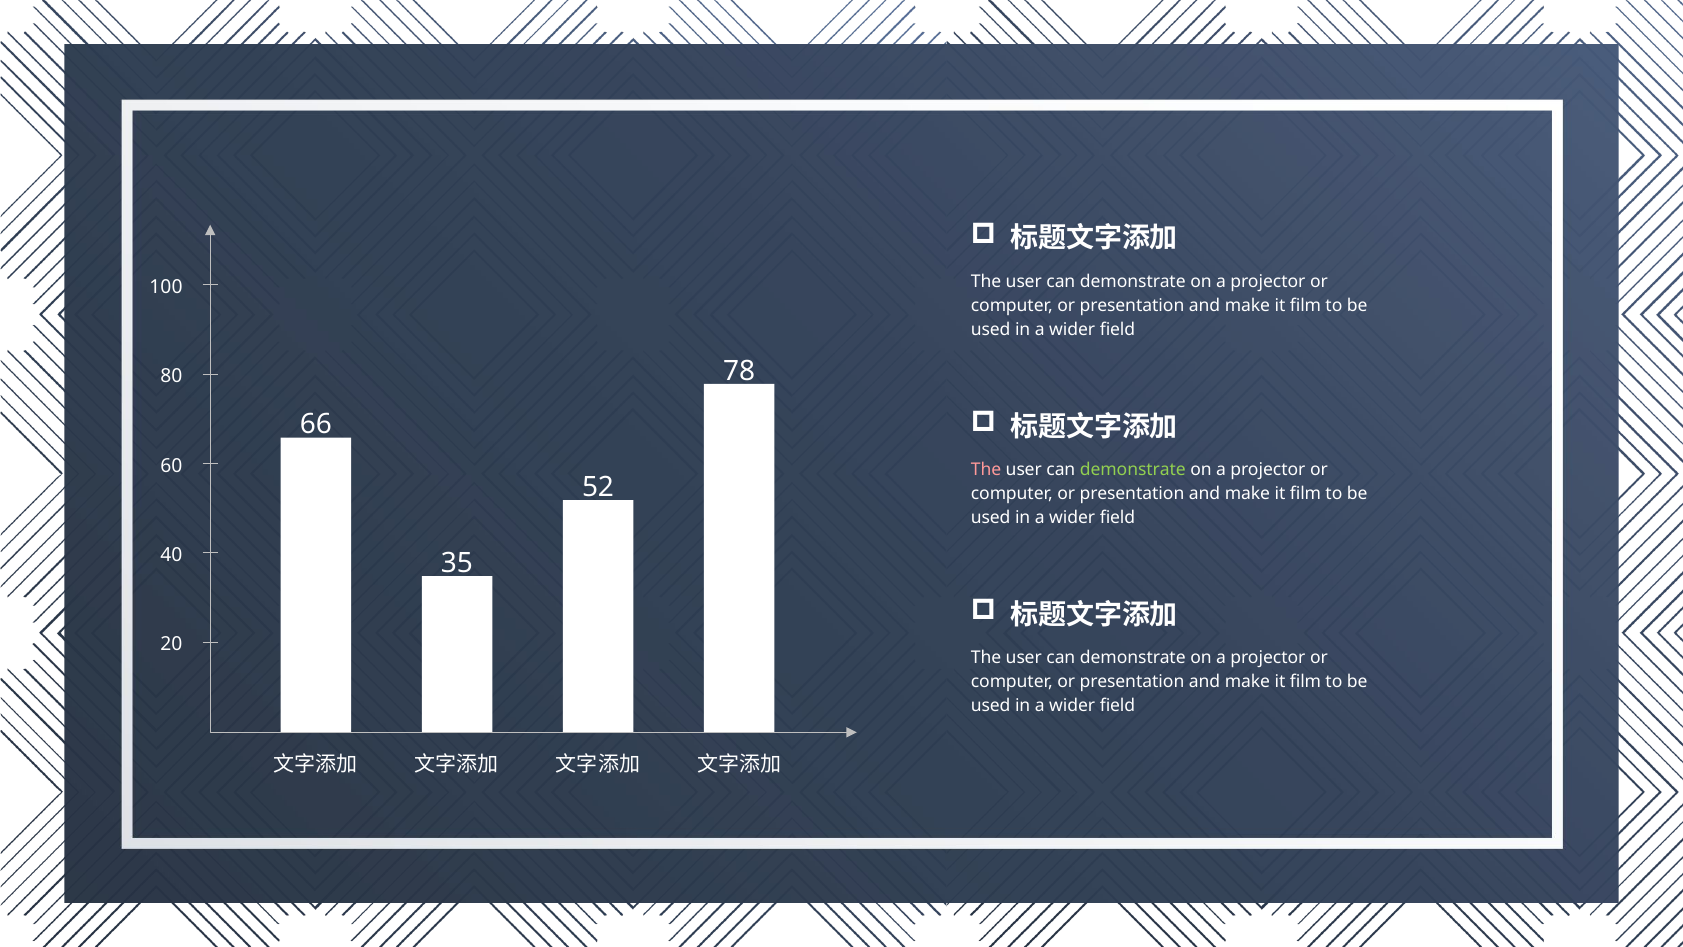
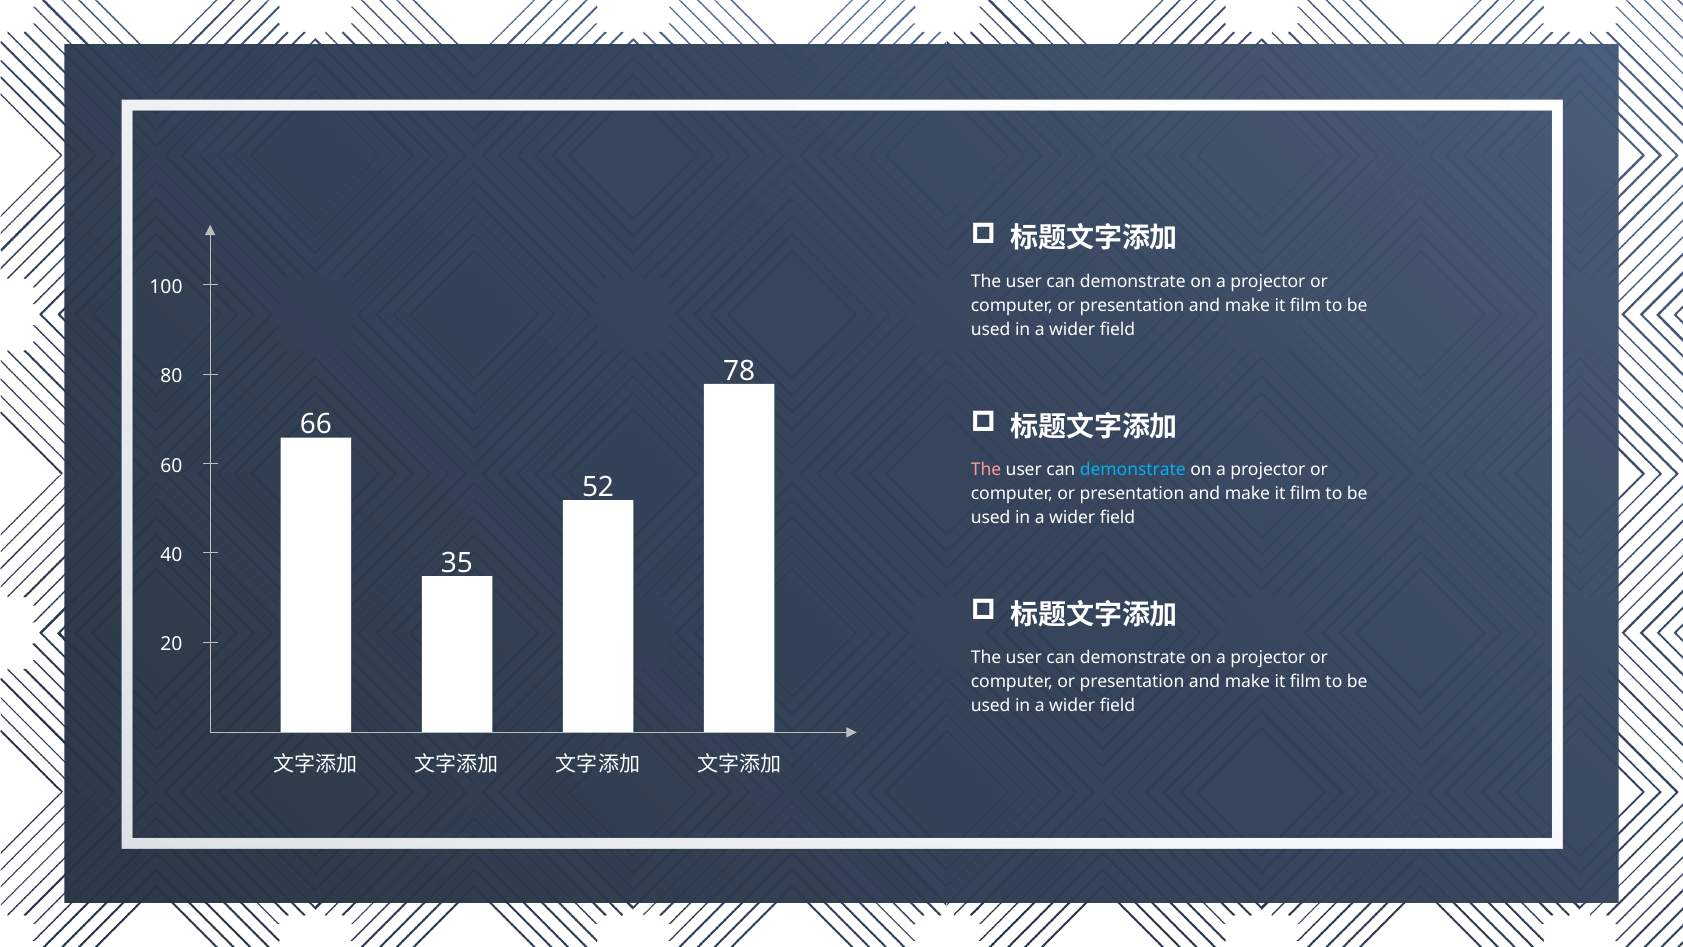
demonstrate at (1133, 469) colour: light green -> light blue
